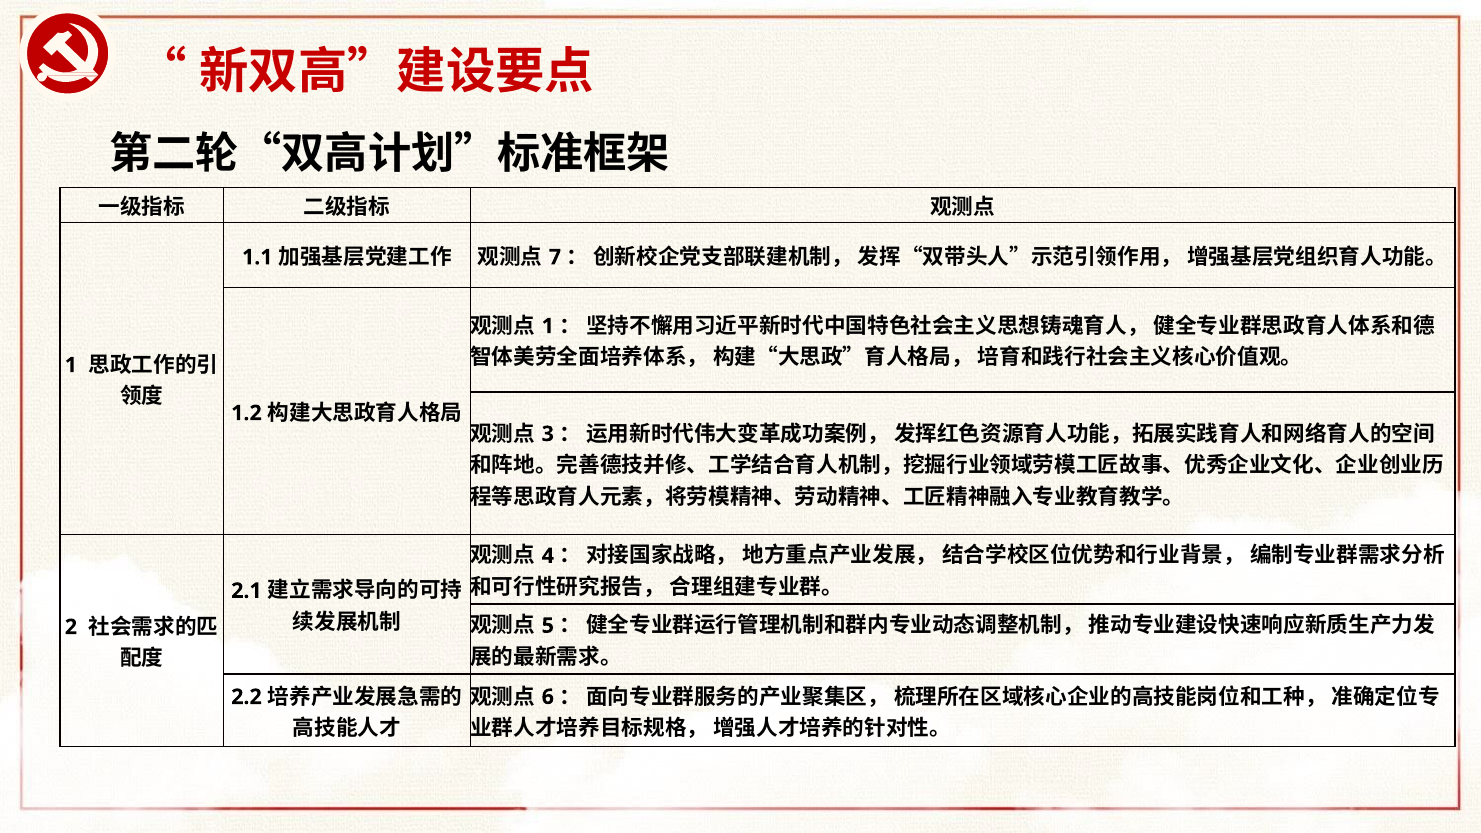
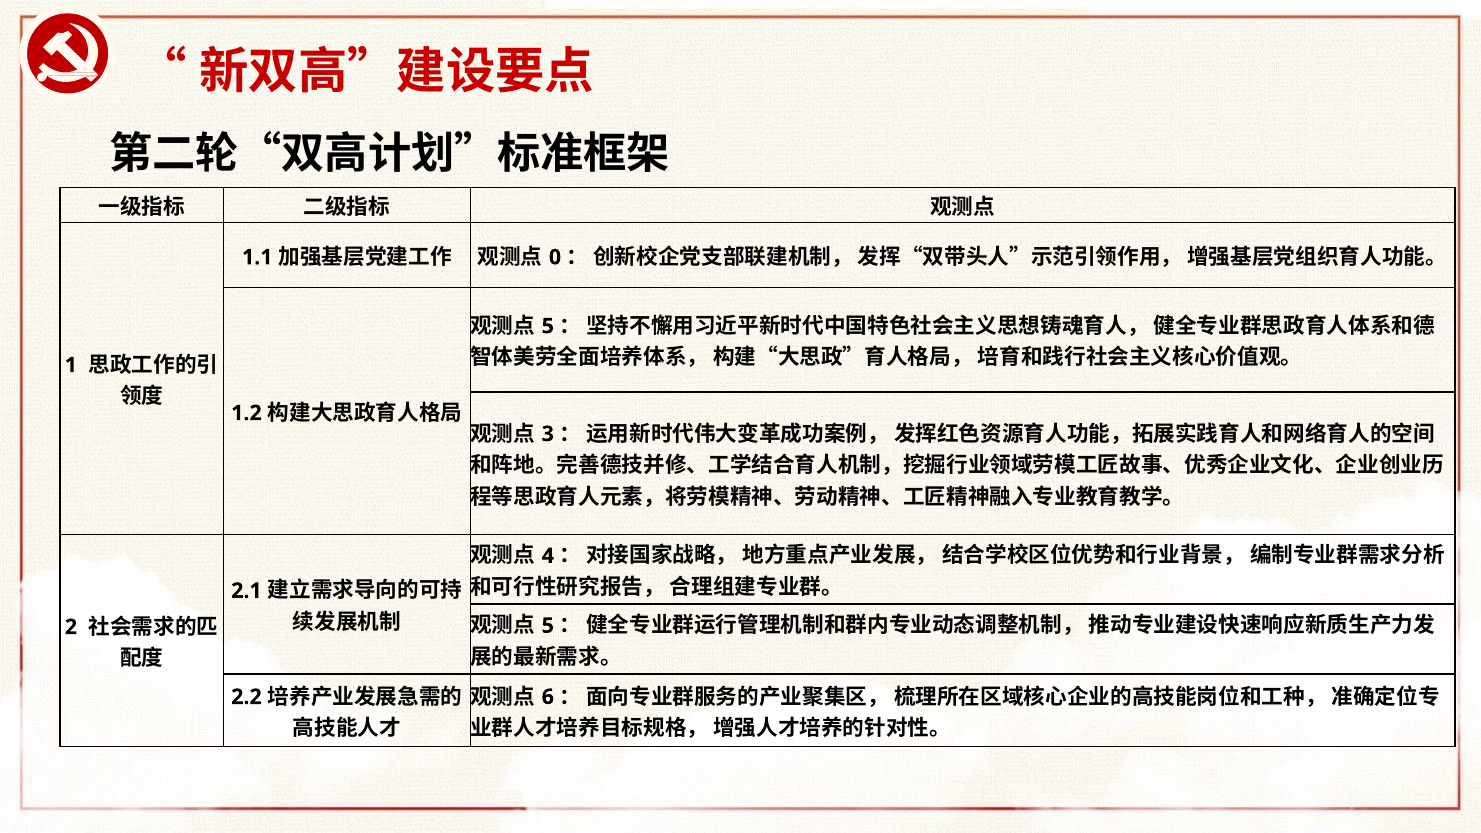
7: 7 -> 0
1 at (548, 326): 1 -> 5
